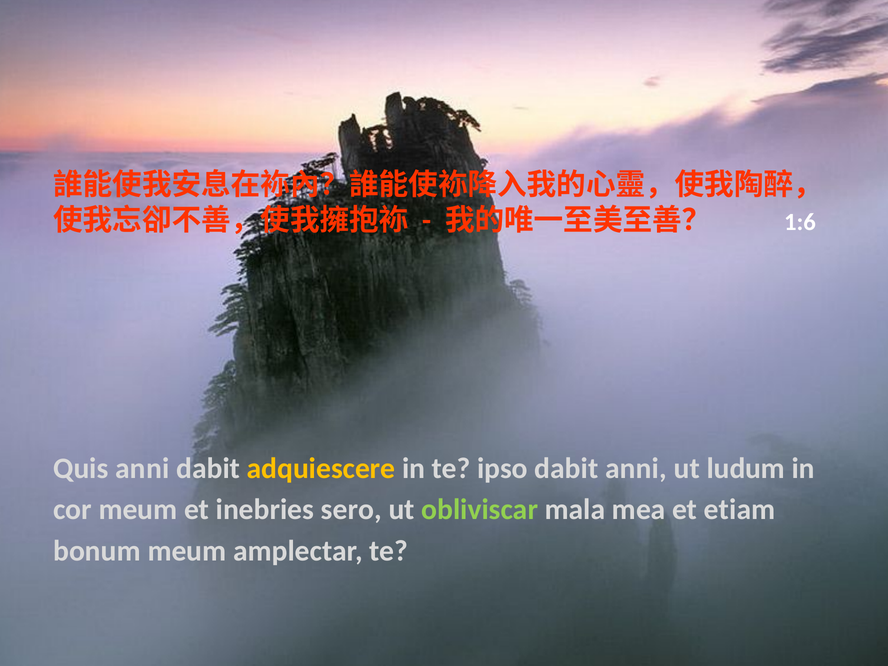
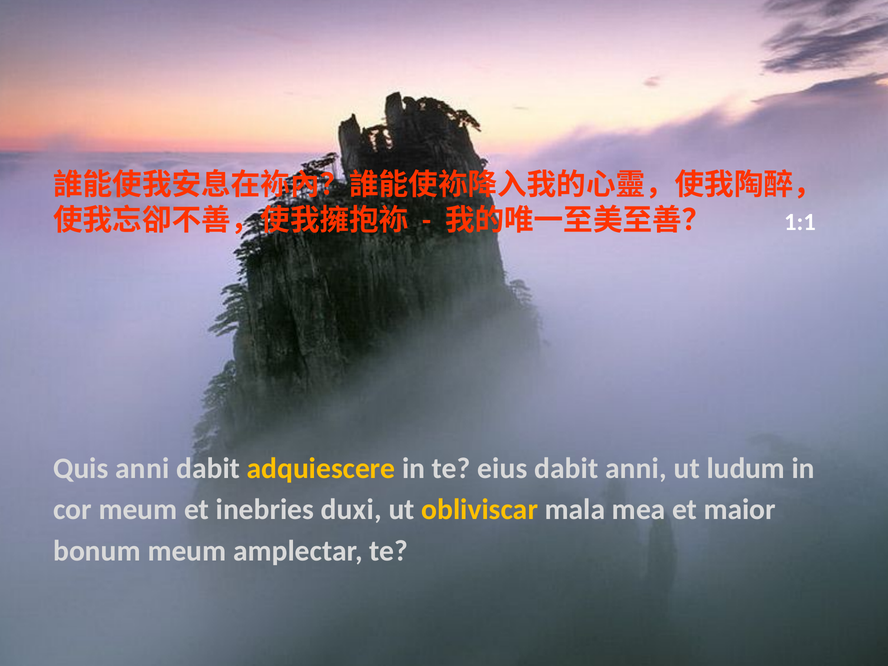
1:6: 1:6 -> 1:1
ipso: ipso -> eius
sero: sero -> duxi
obliviscar colour: light green -> yellow
etiam: etiam -> maior
